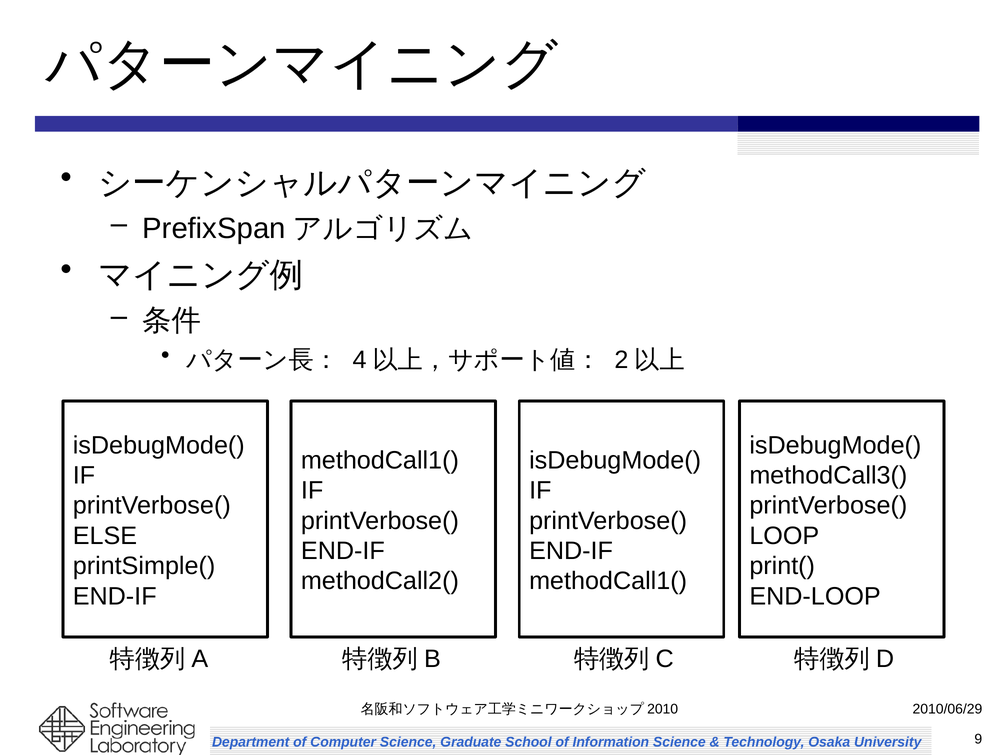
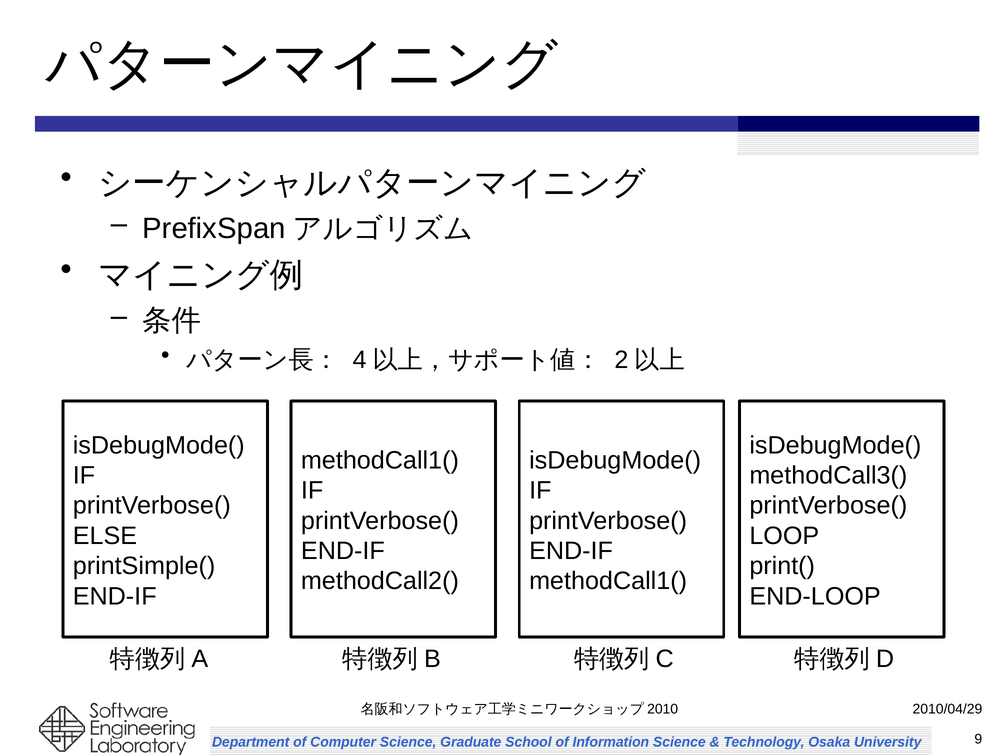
2010/06/29: 2010/06/29 -> 2010/04/29
